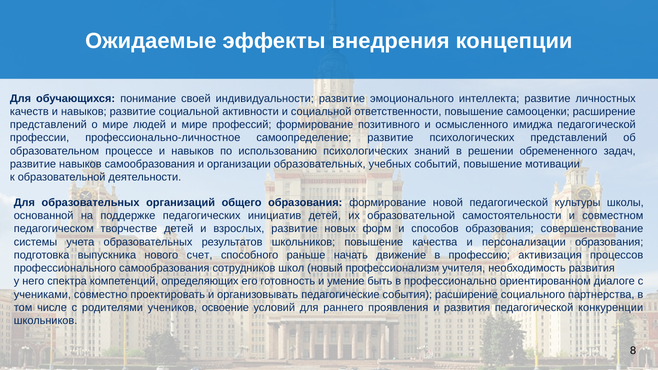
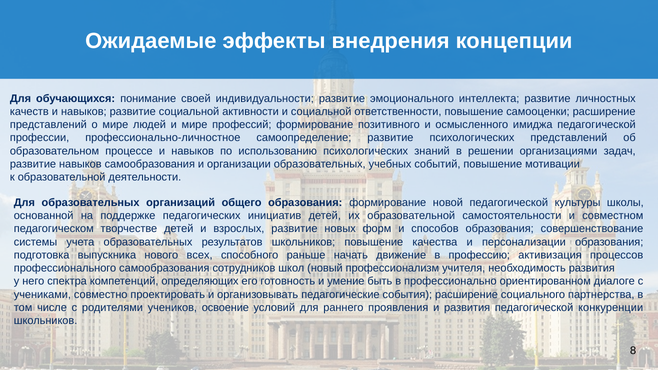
обремененного: обремененного -> организациями
счет: счет -> всех
